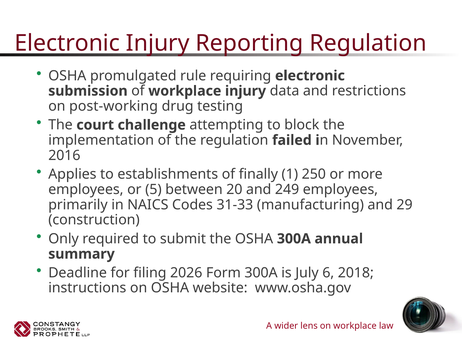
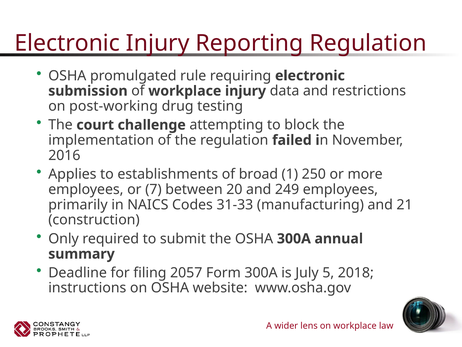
finally: finally -> broad
5: 5 -> 7
29: 29 -> 21
2026: 2026 -> 2057
6: 6 -> 5
